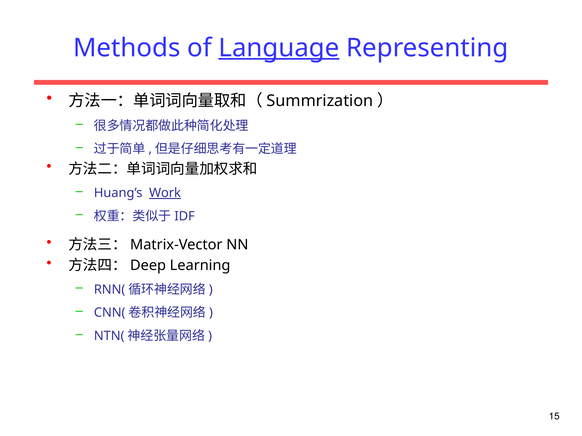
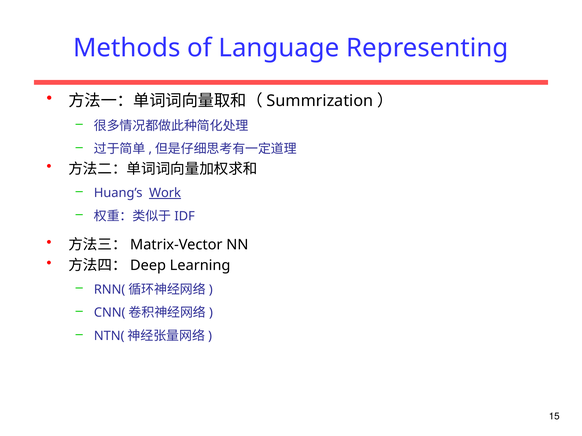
Language underline: present -> none
